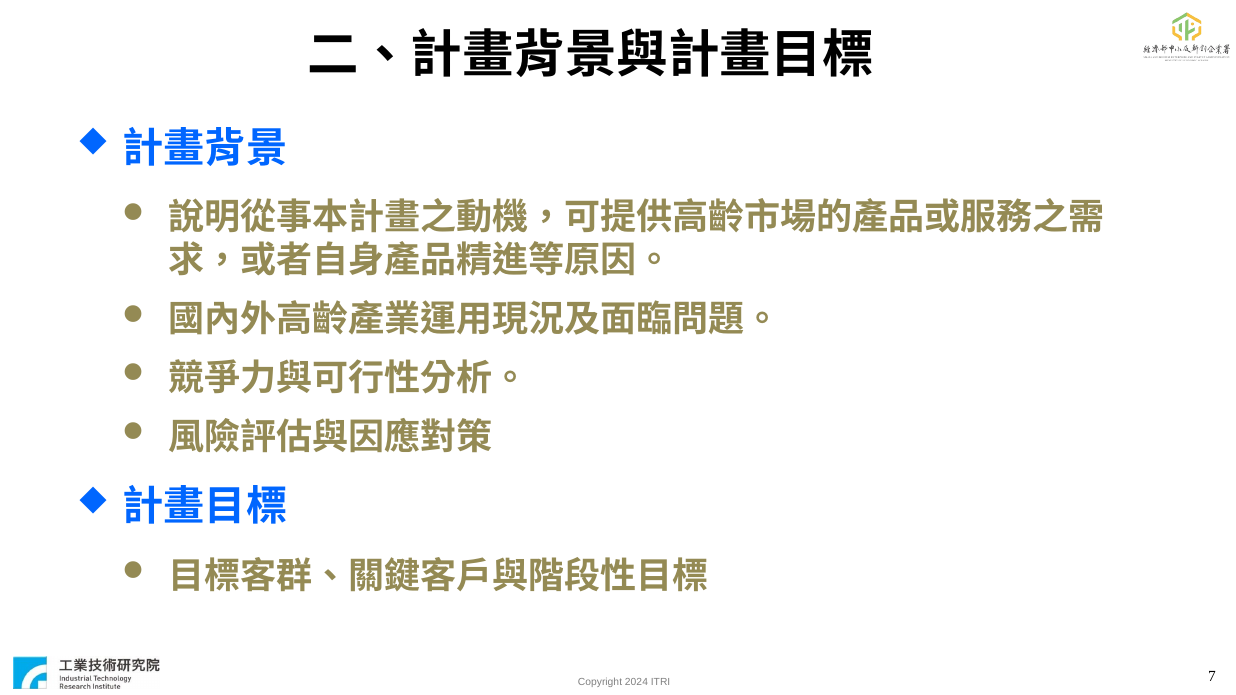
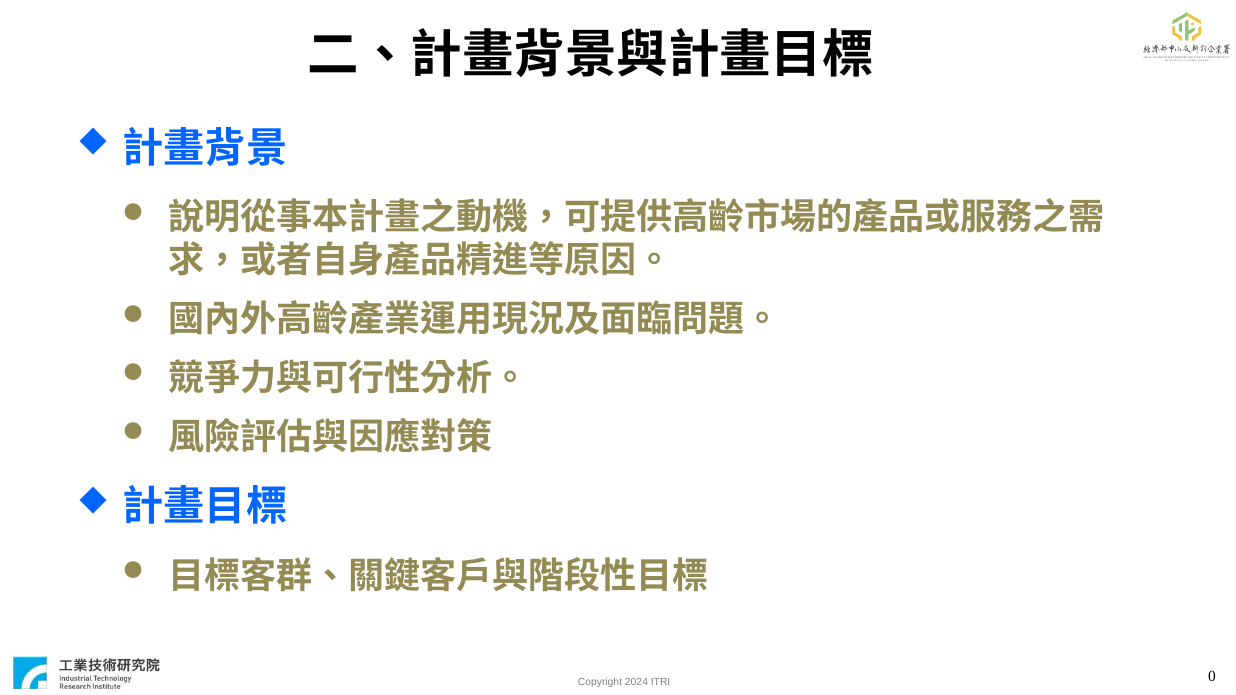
7: 7 -> 0
